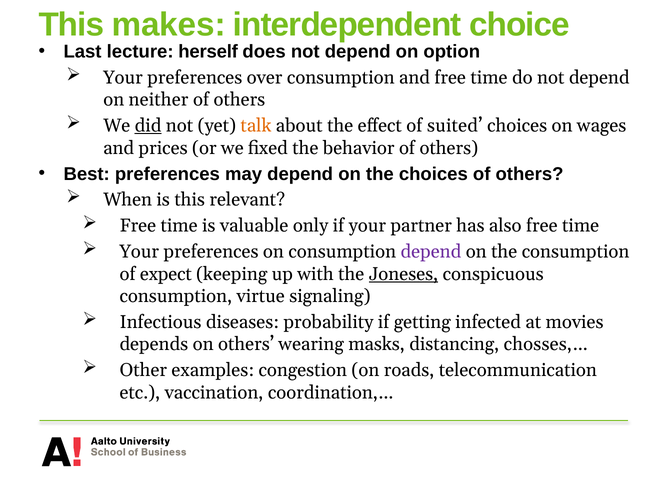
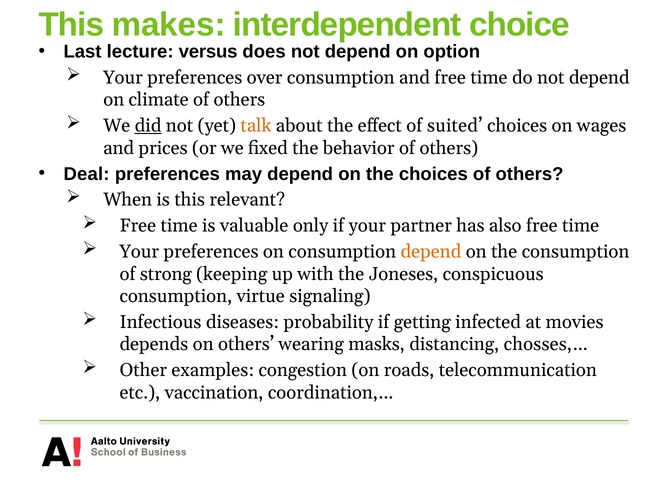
herself: herself -> versus
neither: neither -> climate
Best: Best -> Deal
depend at (431, 251) colour: purple -> orange
expect: expect -> strong
Joneses underline: present -> none
